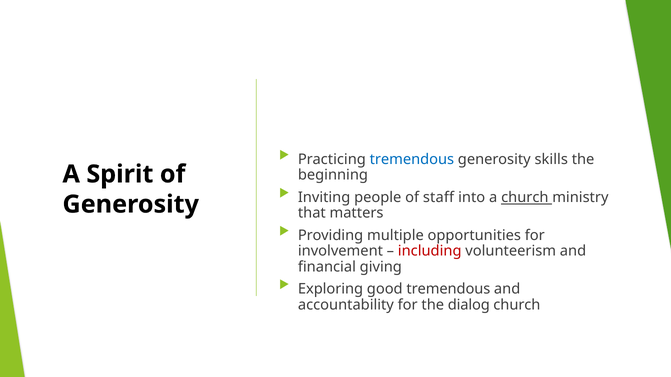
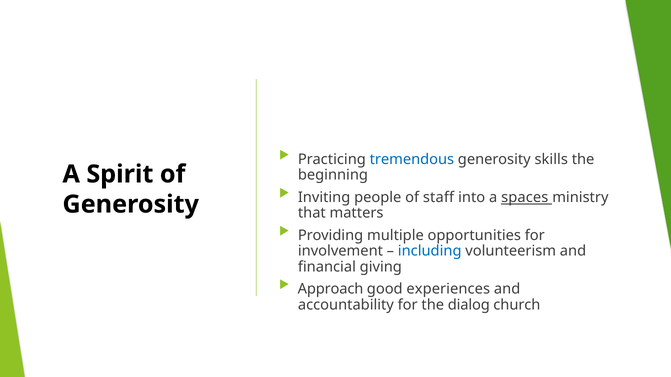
a church: church -> spaces
including colour: red -> blue
Exploring: Exploring -> Approach
good tremendous: tremendous -> experiences
